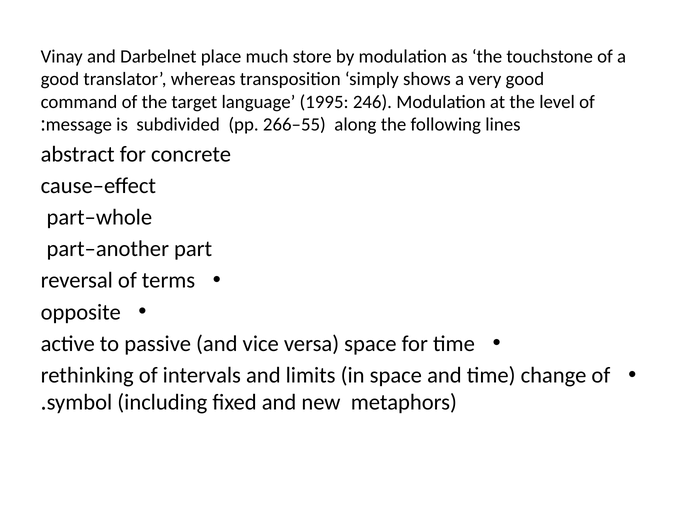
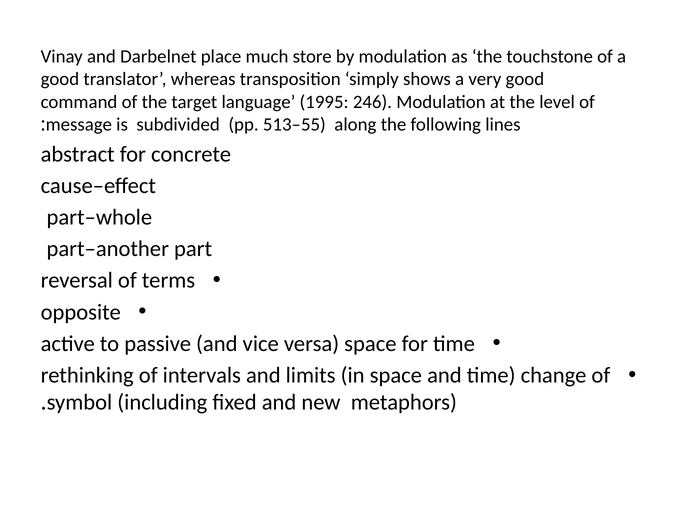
266–55: 266–55 -> 513–55
